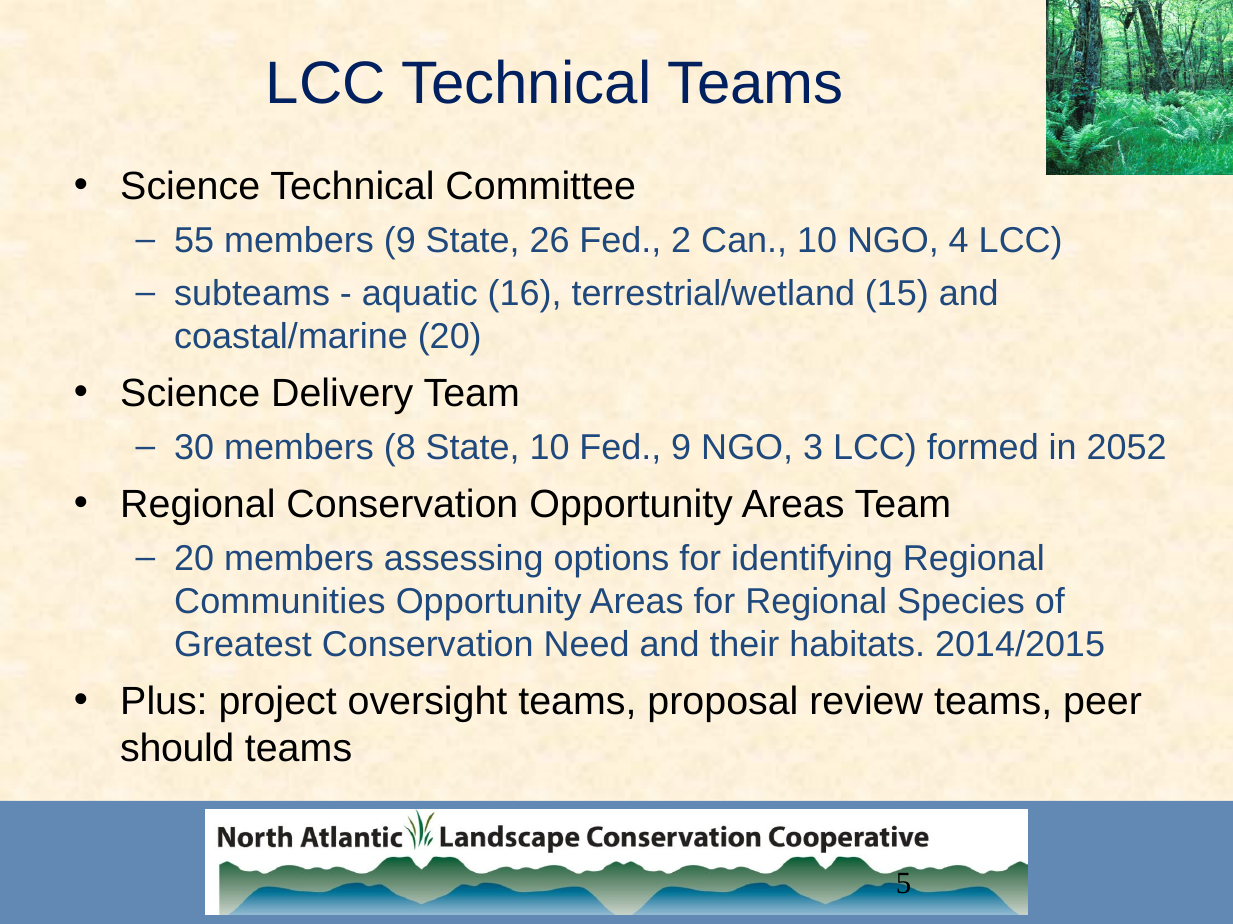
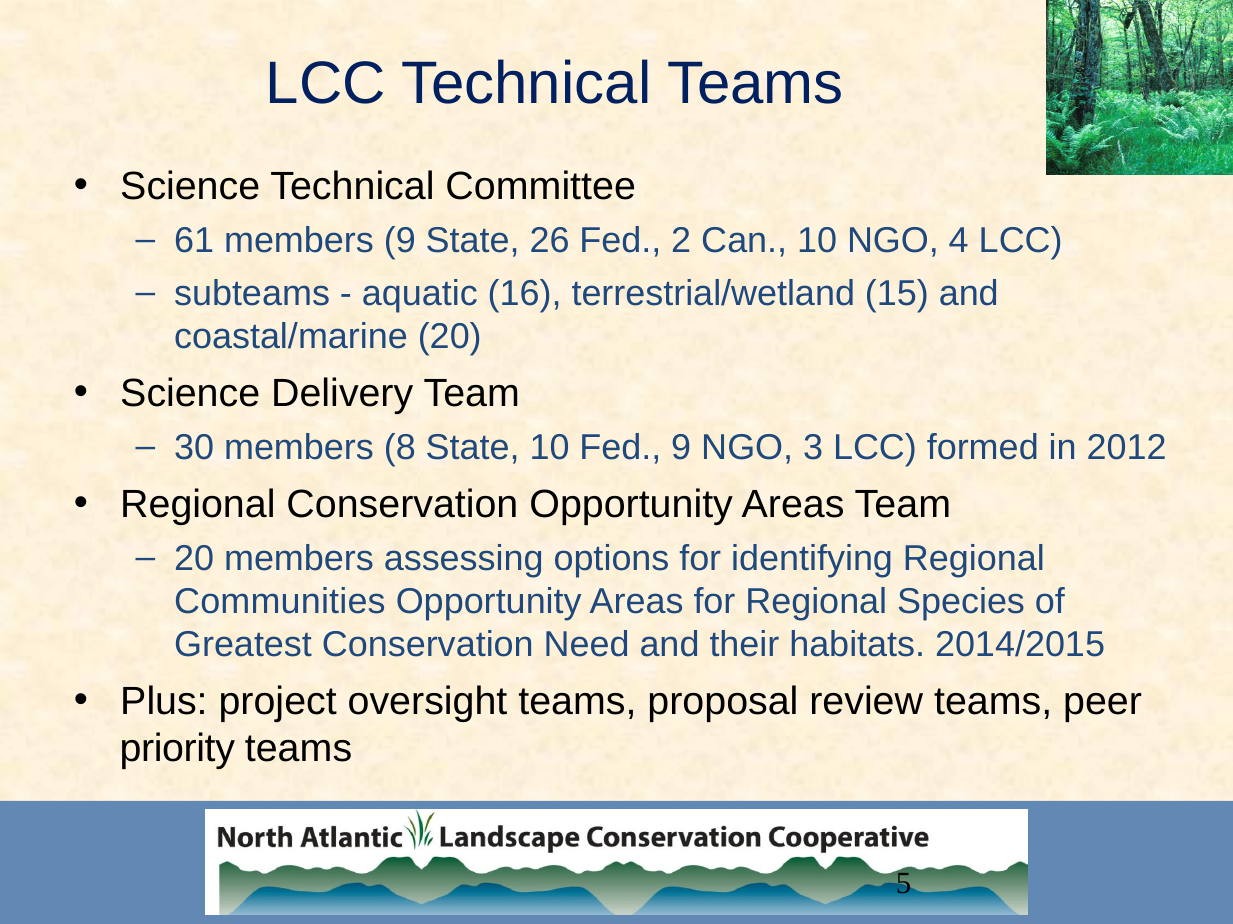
55: 55 -> 61
2052: 2052 -> 2012
should: should -> priority
